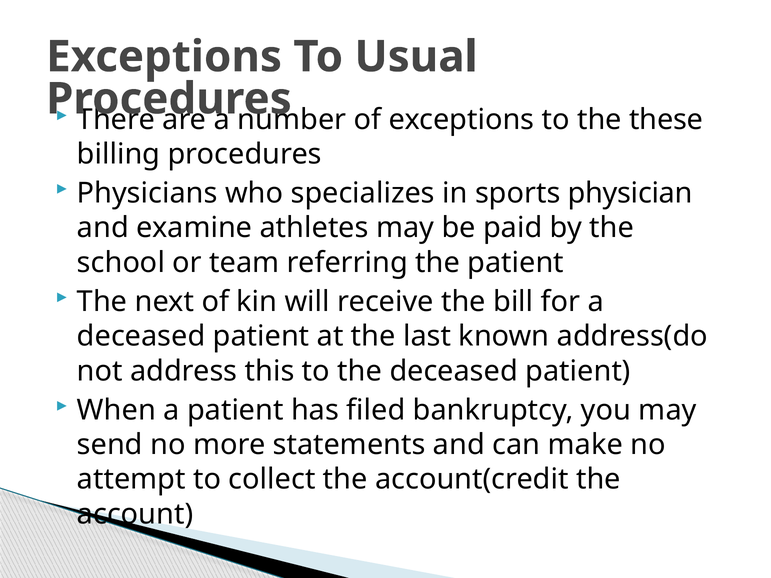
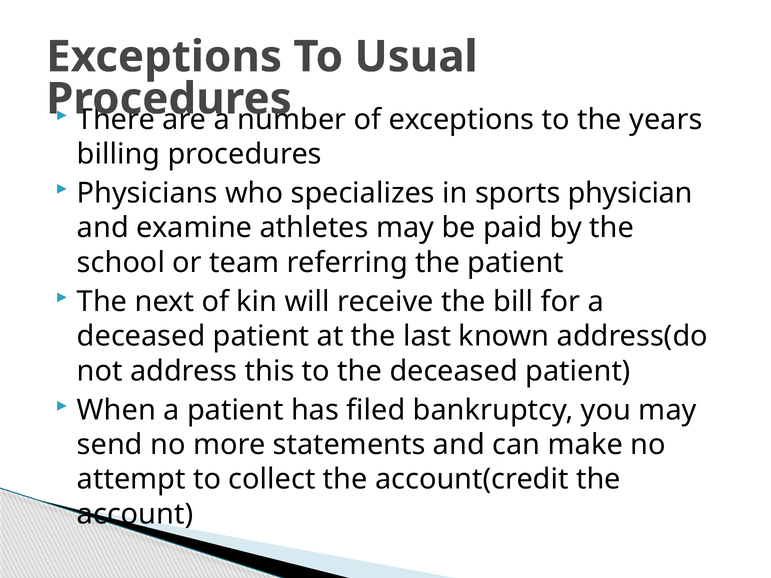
these: these -> years
